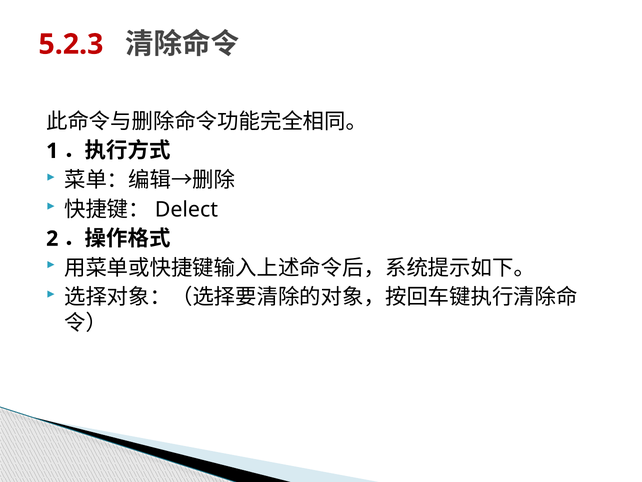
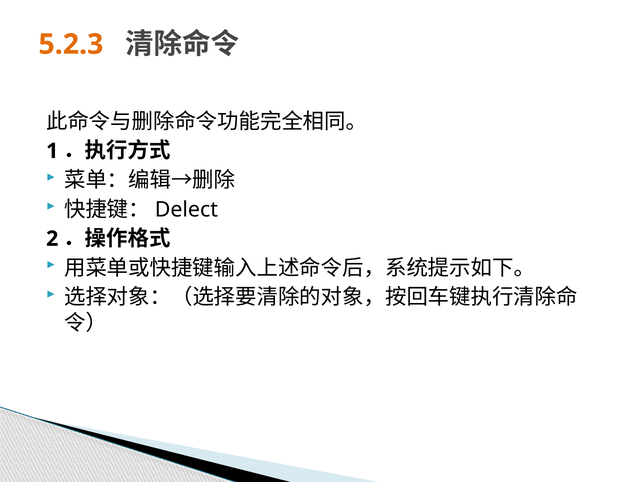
5.2.3 colour: red -> orange
